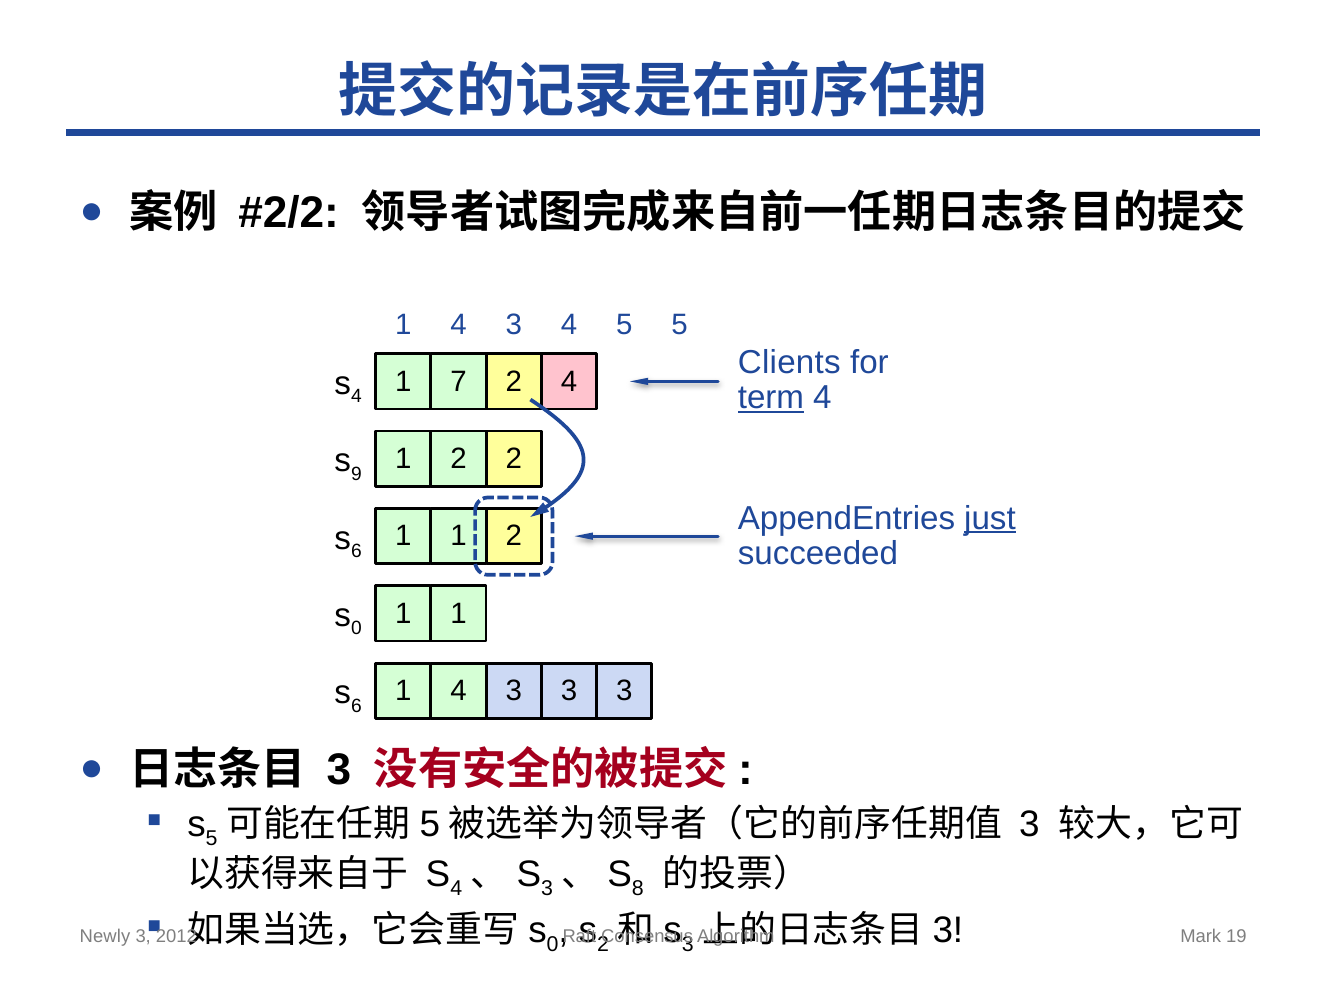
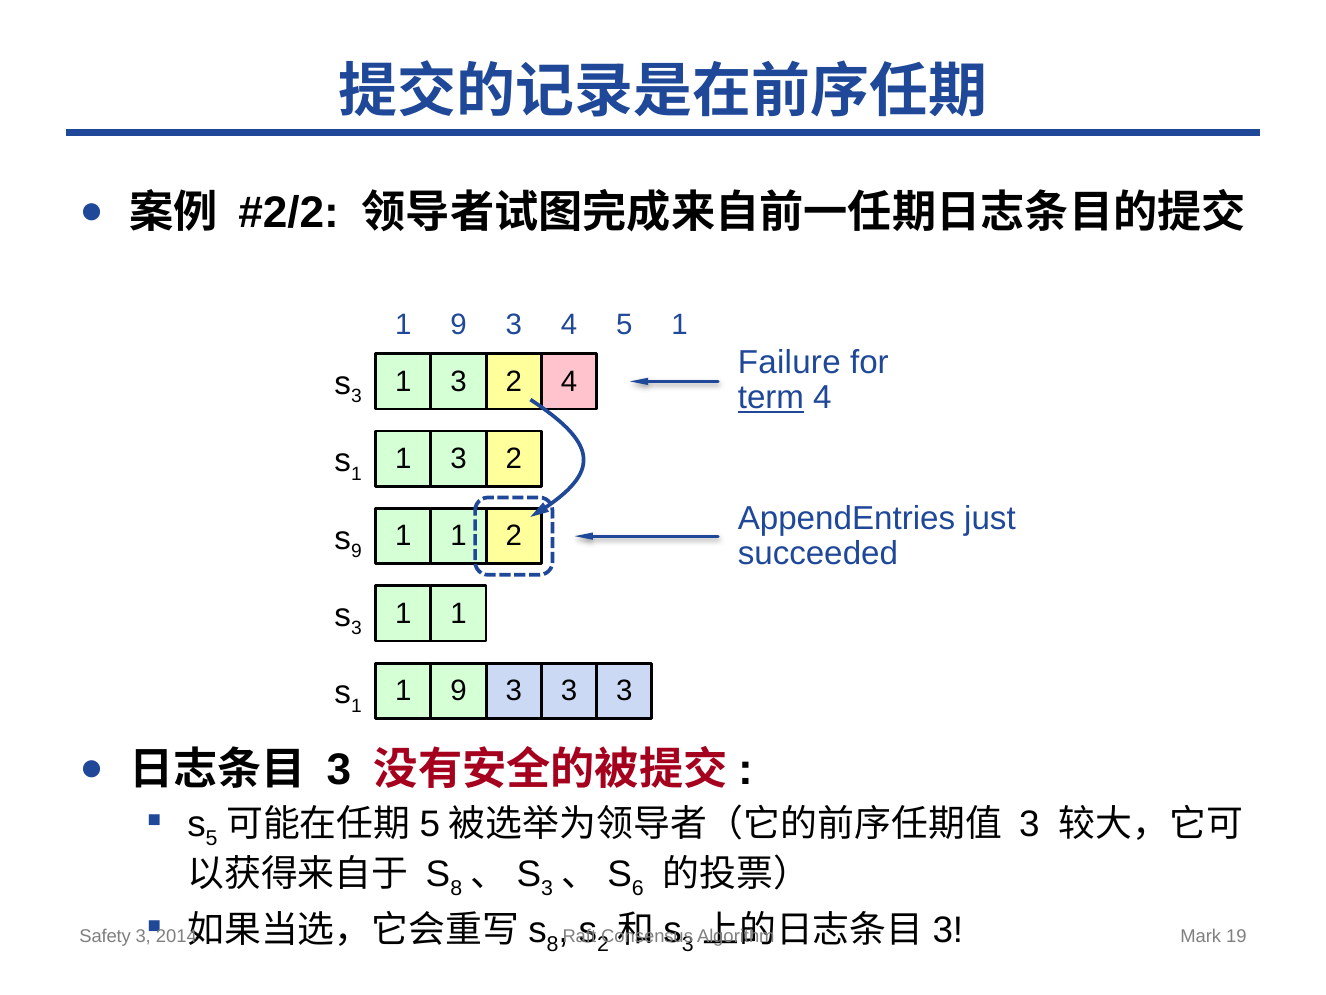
4 at (459, 325): 4 -> 9
5 5: 5 -> 1
Clients: Clients -> Failure
7 at (459, 381): 7 -> 3
4 at (356, 396): 4 -> 3
2 at (459, 459): 2 -> 3
9 at (356, 474): 9 -> 1
just underline: present -> none
6 at (356, 551): 6 -> 9
0 at (356, 628): 0 -> 3
4 at (459, 691): 4 -> 9
6 at (356, 706): 6 -> 1
4 at (456, 888): 4 -> 8
8: 8 -> 6
0 at (553, 944): 0 -> 8
Newly: Newly -> Safety
2012: 2012 -> 2014
